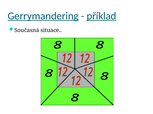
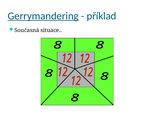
příklad underline: present -> none
